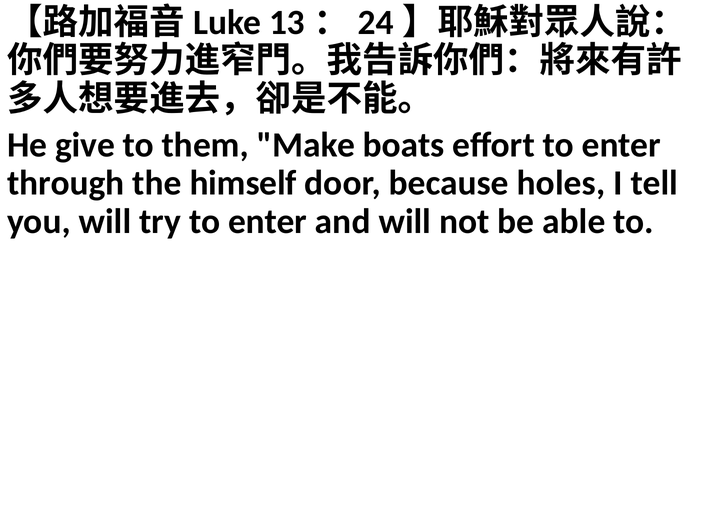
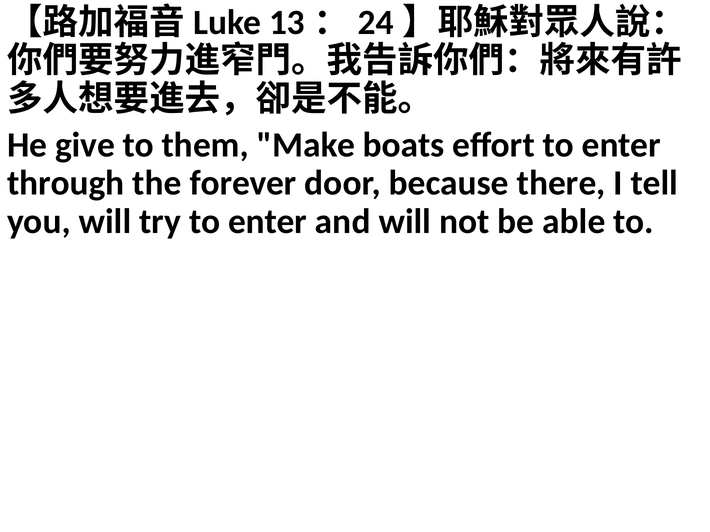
himself: himself -> forever
holes: holes -> there
